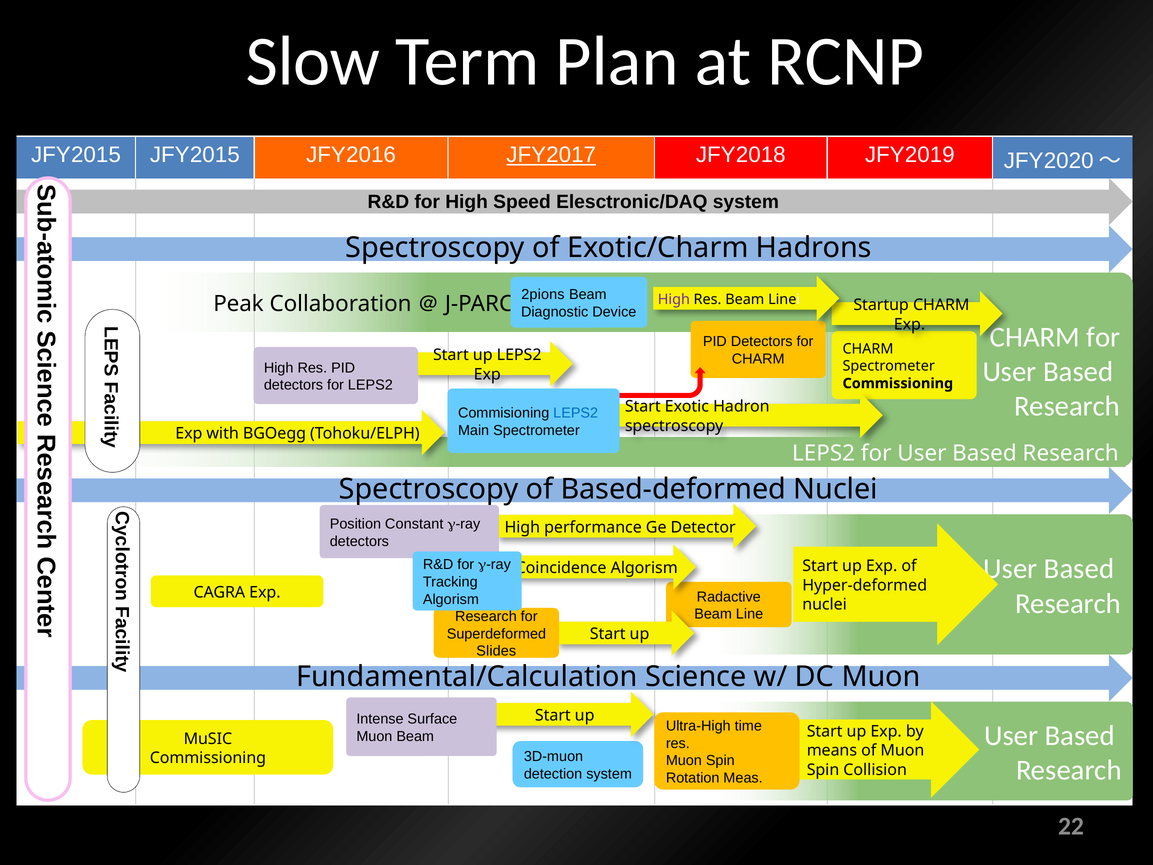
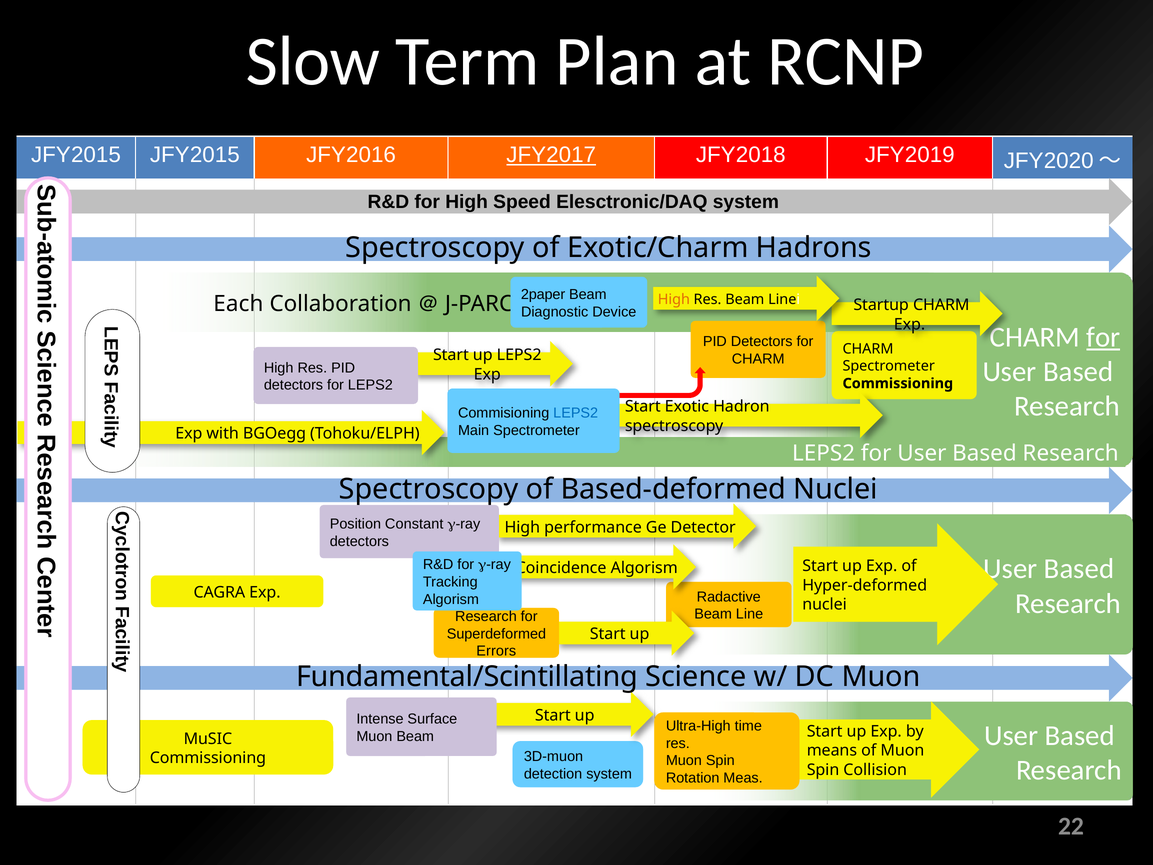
2pions: 2pions -> 2paper
High at (674, 299) colour: purple -> orange
Peak: Peak -> Each
for at (1103, 337) underline: none -> present
Slides: Slides -> Errors
Fundamental/Calculation: Fundamental/Calculation -> Fundamental/Scintillating
